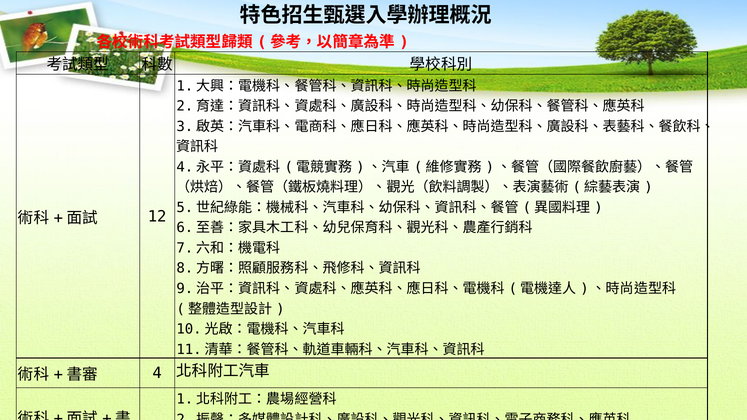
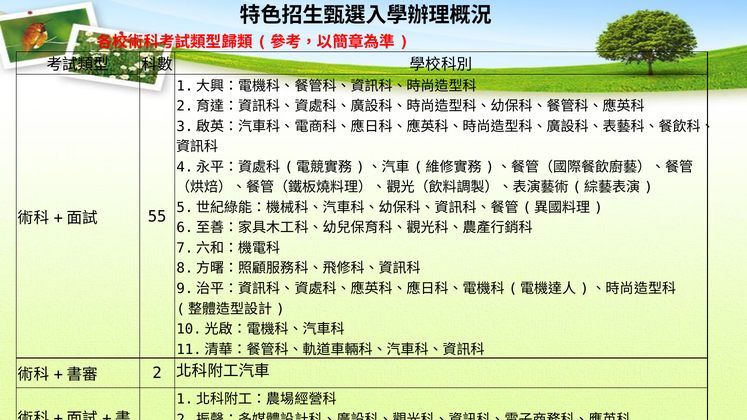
12: 12 -> 55
4: 4 -> 2
